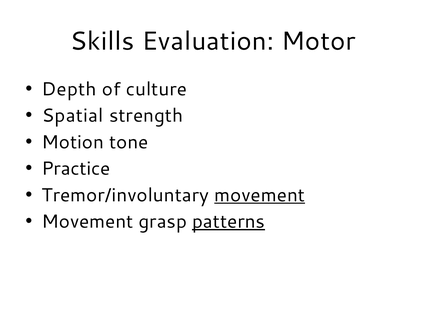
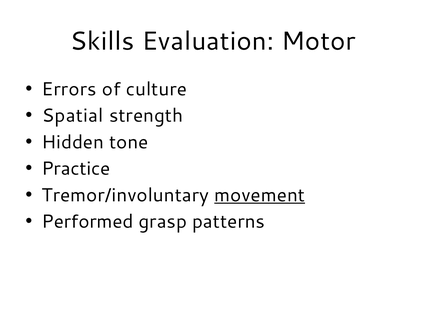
Depth: Depth -> Errors
Motion: Motion -> Hidden
Movement at (87, 222): Movement -> Performed
patterns underline: present -> none
